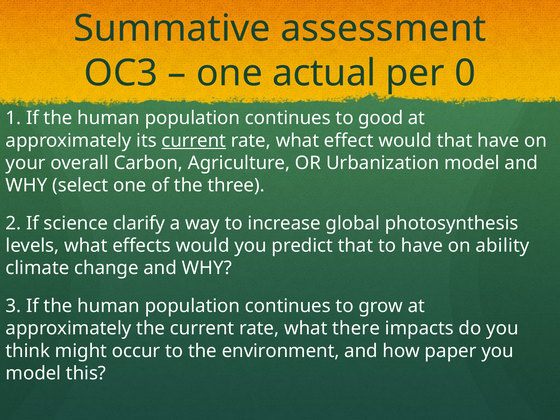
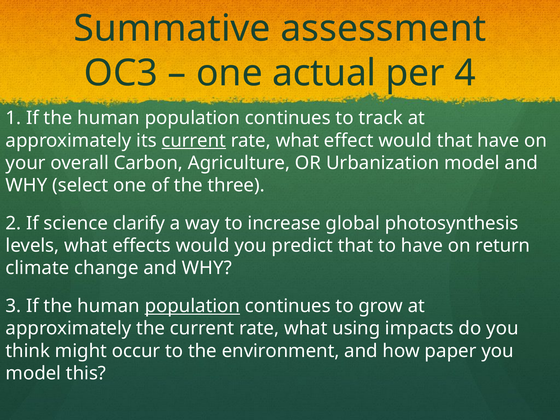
0: 0 -> 4
good: good -> track
ability: ability -> return
population at (192, 306) underline: none -> present
there: there -> using
